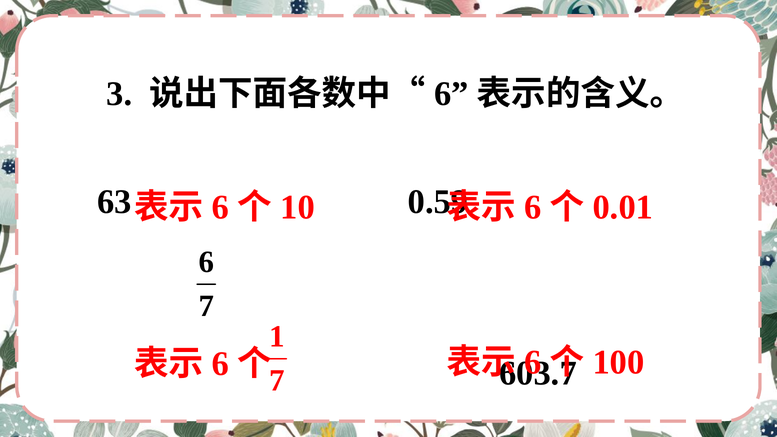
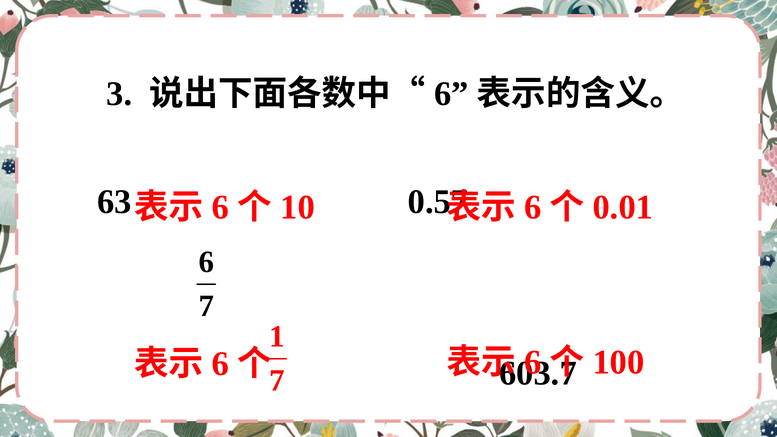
0.59: 0.59 -> 0.57
